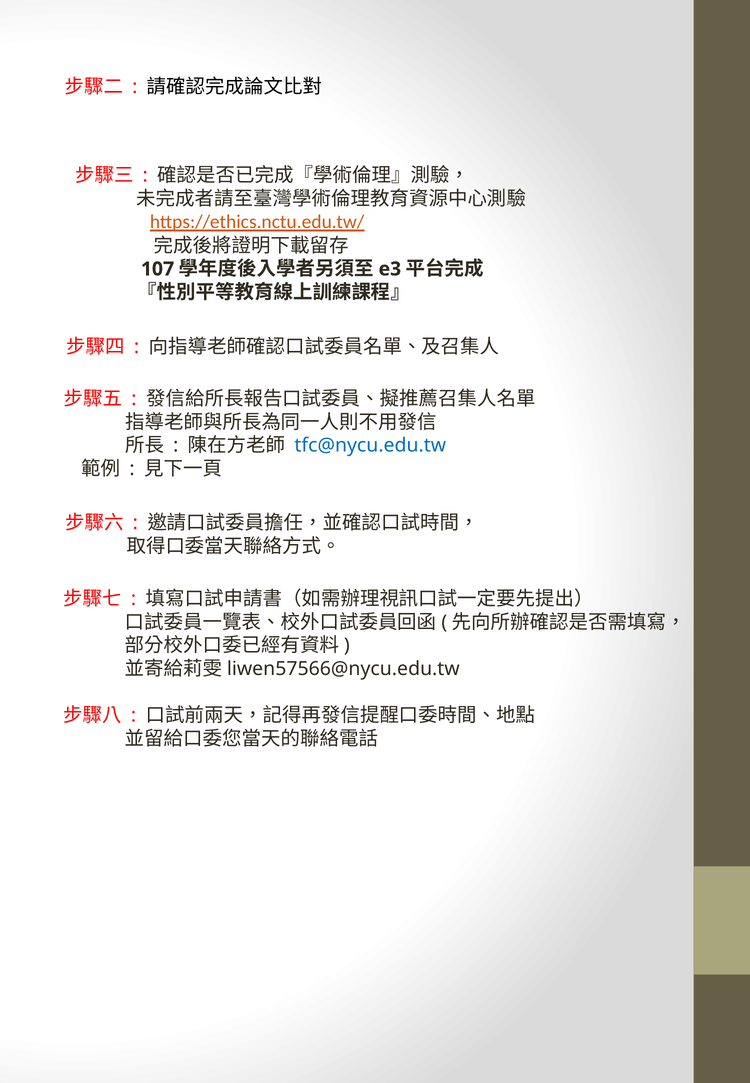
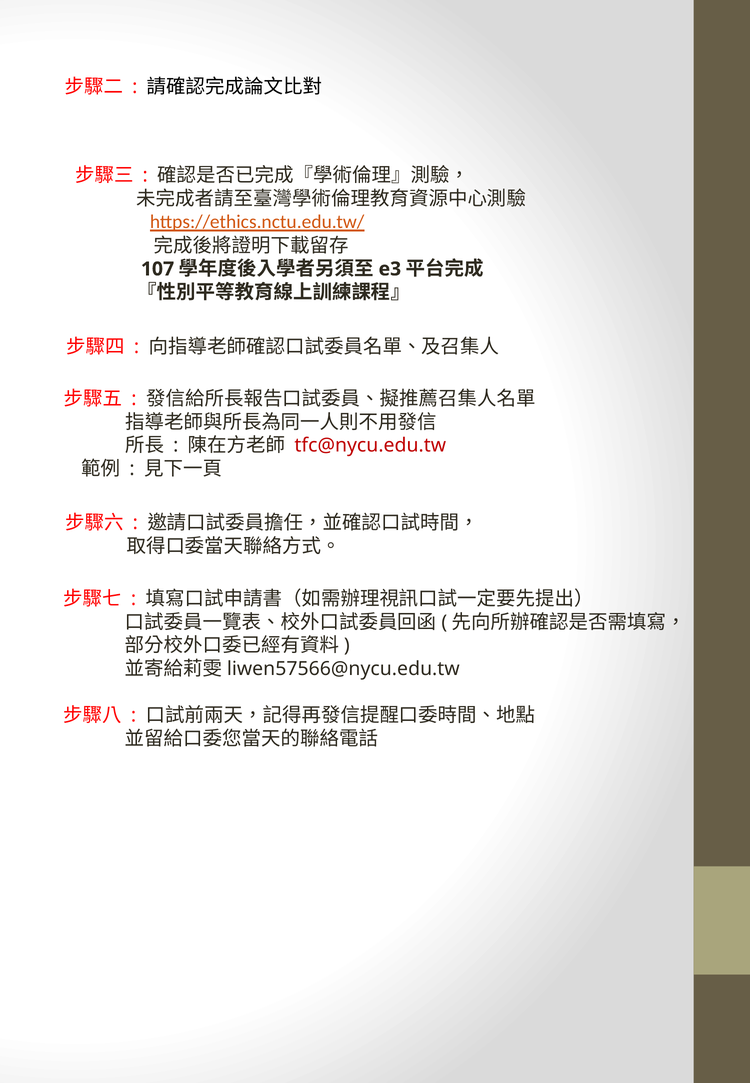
tfc@nycu.edu.tw colour: blue -> red
